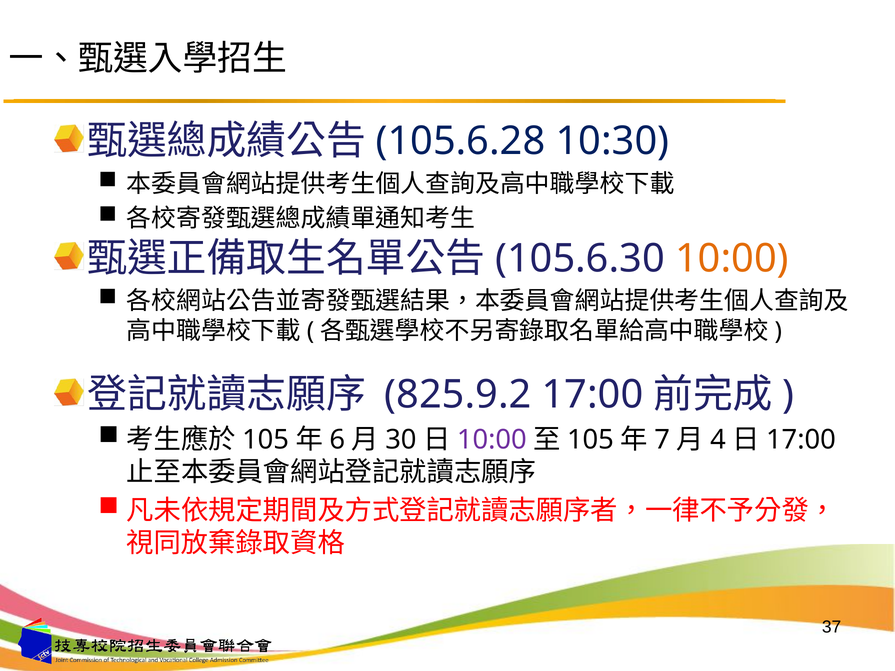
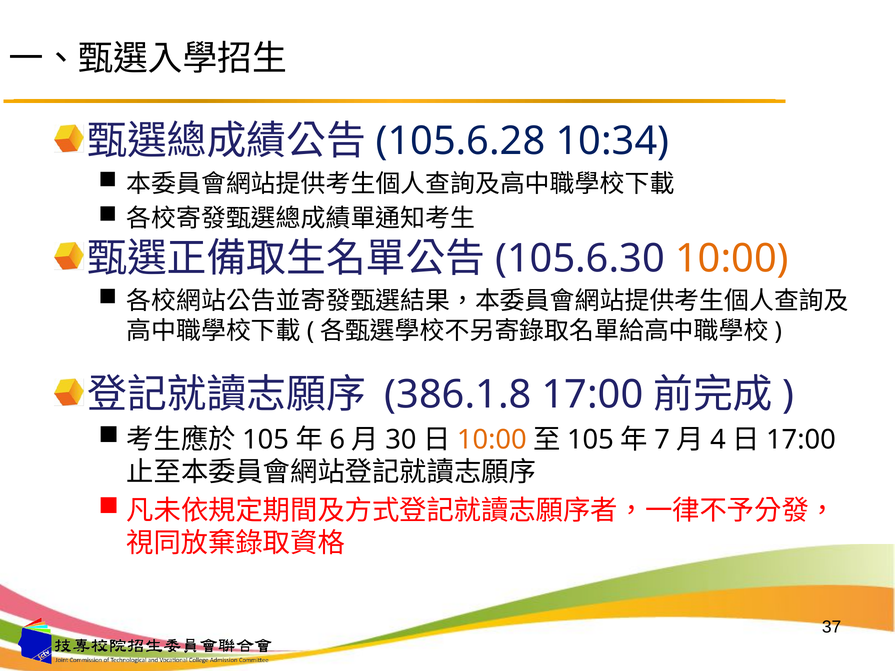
10:30: 10:30 -> 10:34
825.9.2: 825.9.2 -> 386.1.8
10:00 at (492, 440) colour: purple -> orange
